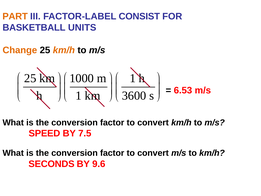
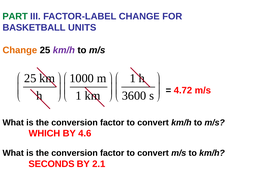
PART colour: orange -> green
FACTOR-LABEL CONSIST: CONSIST -> CHANGE
km/h at (64, 50) colour: orange -> purple
6.53: 6.53 -> 4.72
SPEED: SPEED -> WHICH
7.5: 7.5 -> 4.6
9.6: 9.6 -> 2.1
